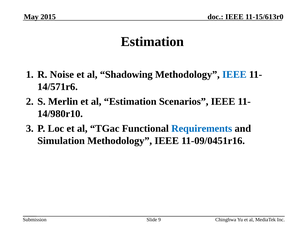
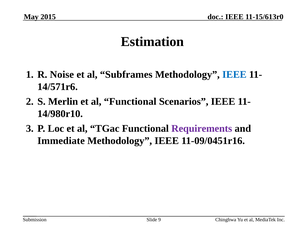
Shadowing: Shadowing -> Subframes
al Estimation: Estimation -> Functional
Requirements colour: blue -> purple
Simulation: Simulation -> Immediate
